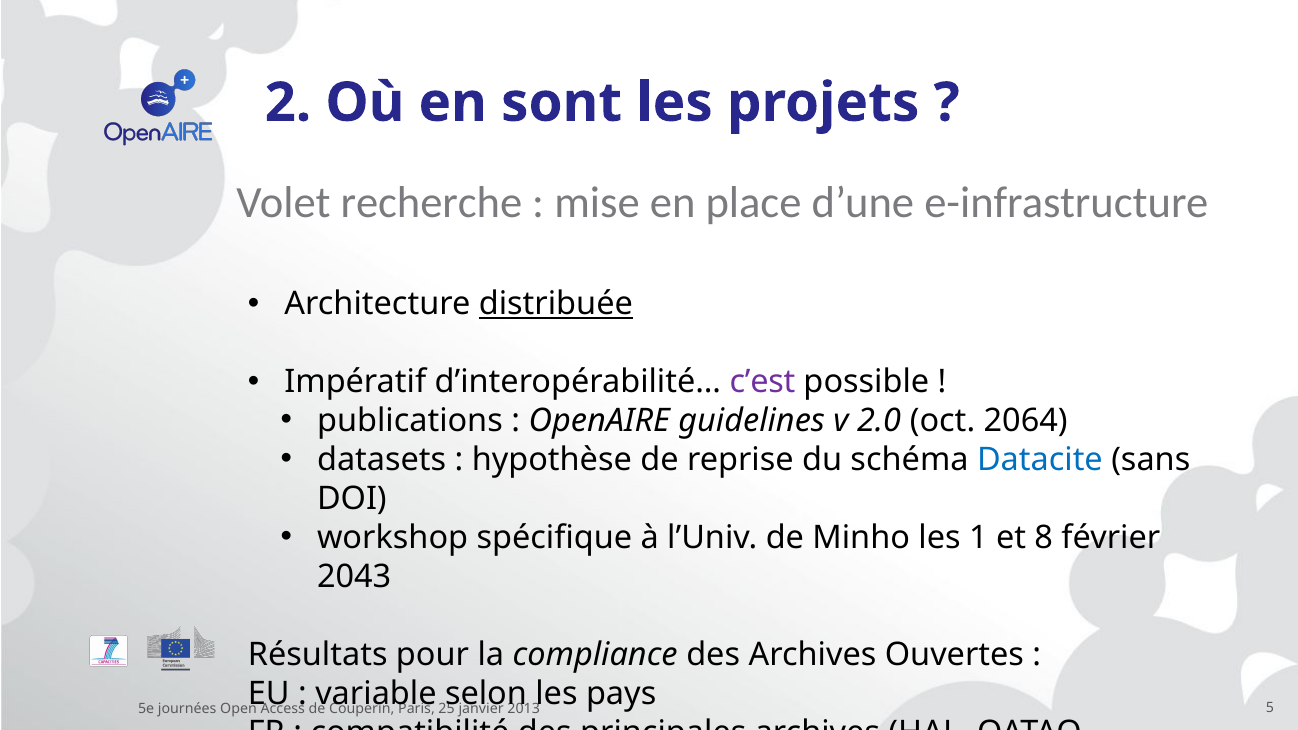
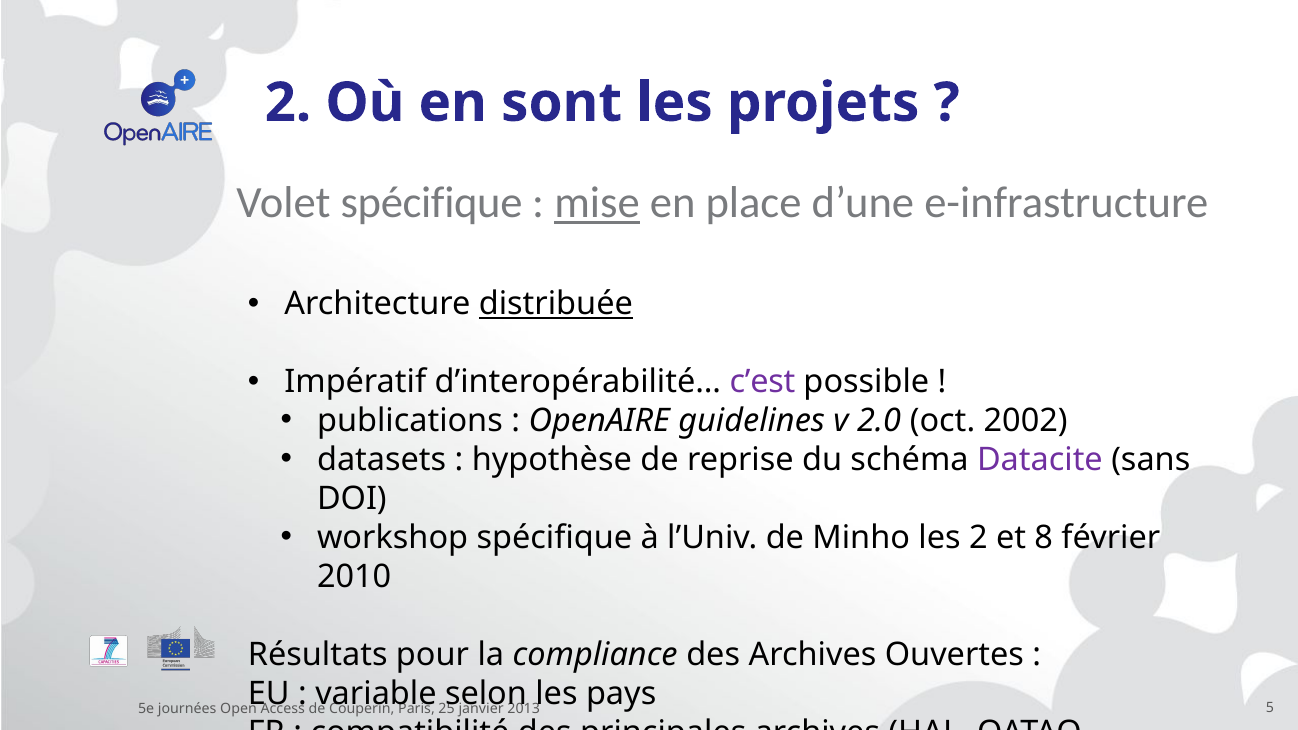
Volet recherche: recherche -> spécifique
mise underline: none -> present
2064: 2064 -> 2002
Datacite colour: blue -> purple
les 1: 1 -> 2
2043: 2043 -> 2010
